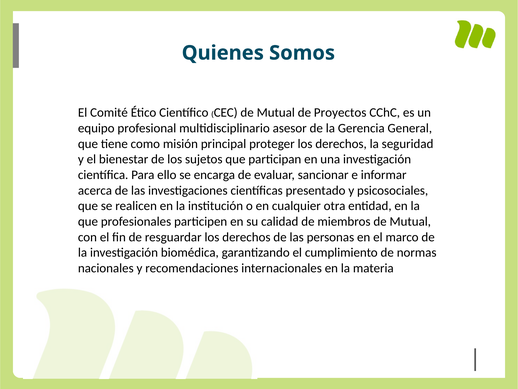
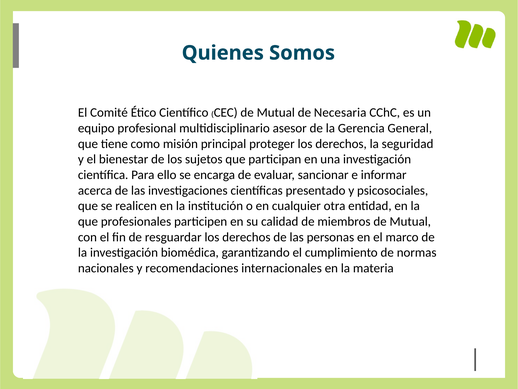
Proyectos: Proyectos -> Necesaria
